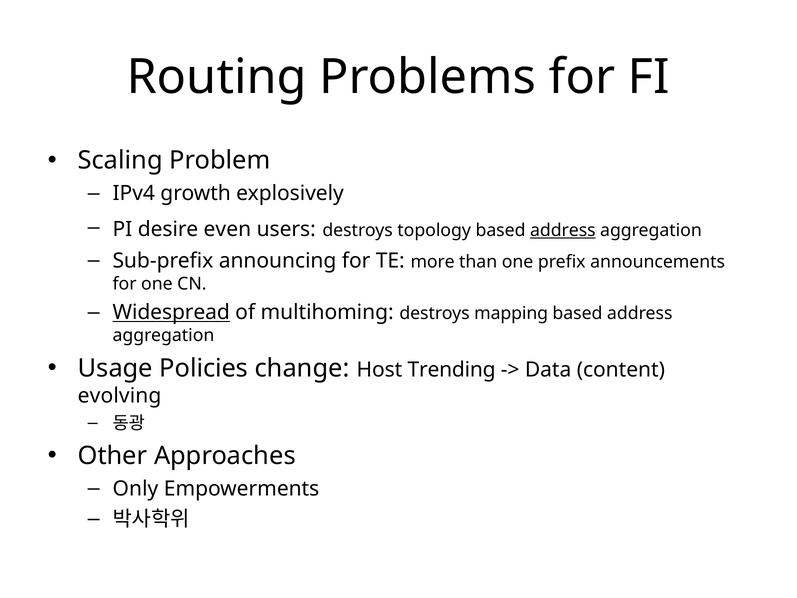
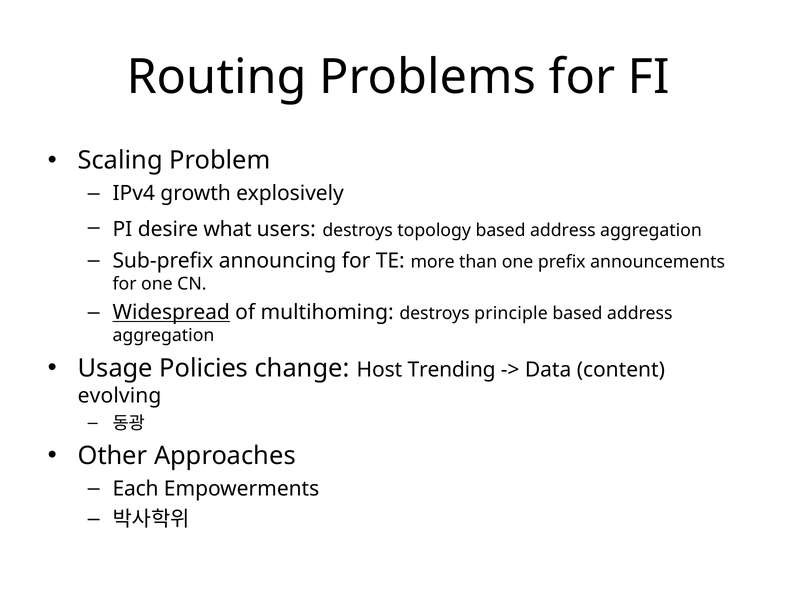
even: even -> what
address at (563, 230) underline: present -> none
mapping: mapping -> principle
Only: Only -> Each
